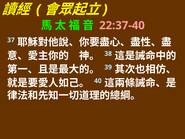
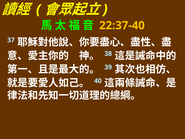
22:37-40 colour: pink -> yellow
